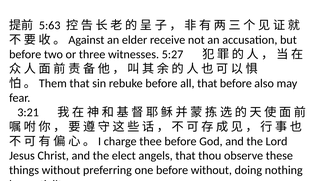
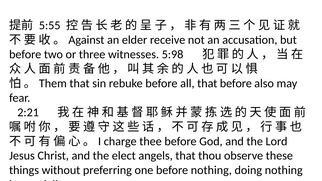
5:63: 5:63 -> 5:55
5:27: 5:27 -> 5:98
3:21: 3:21 -> 2:21
before without: without -> nothing
